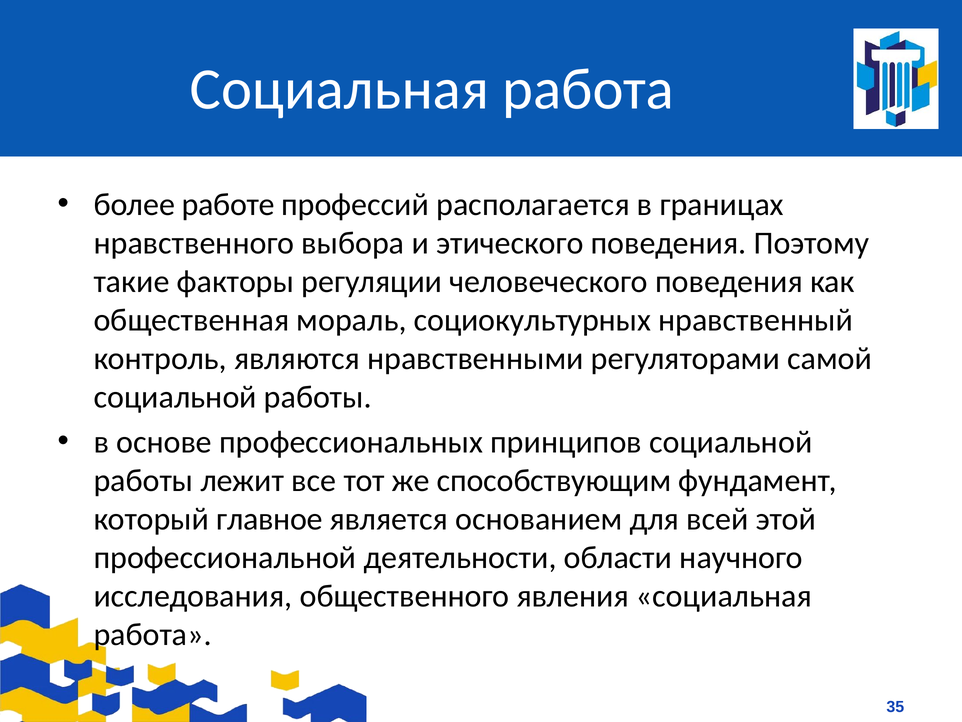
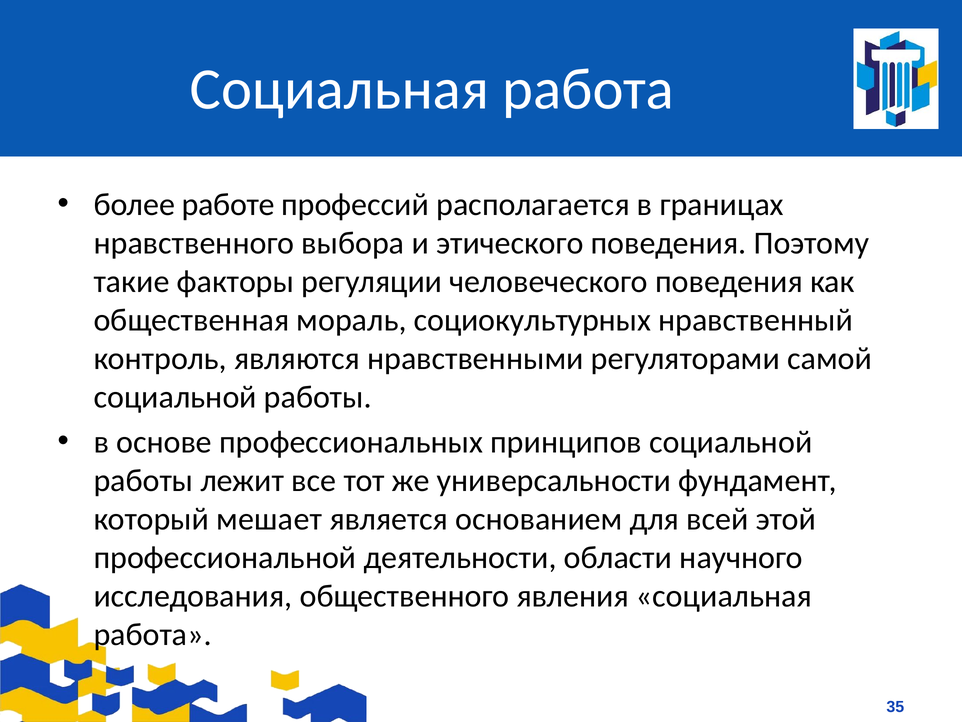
способствующим: способствующим -> универсальности
главное: главное -> мешает
